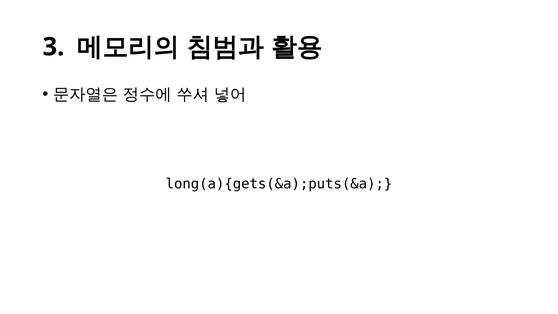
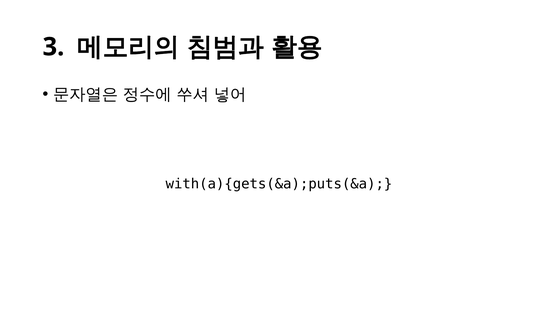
long(a){gets(&a);puts(&a: long(a){gets(&a);puts(&a -> with(a){gets(&a);puts(&a
